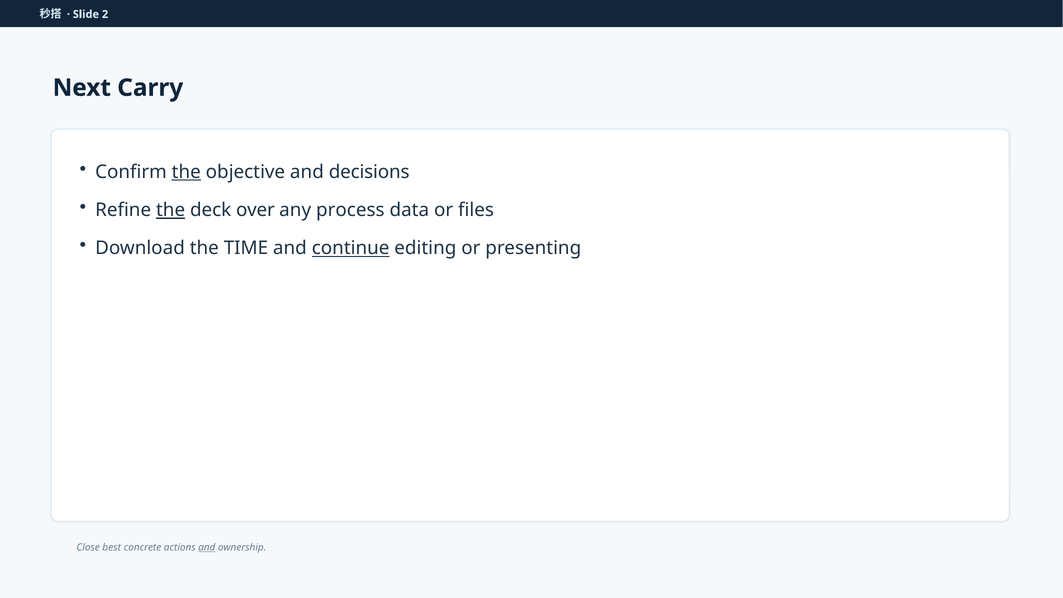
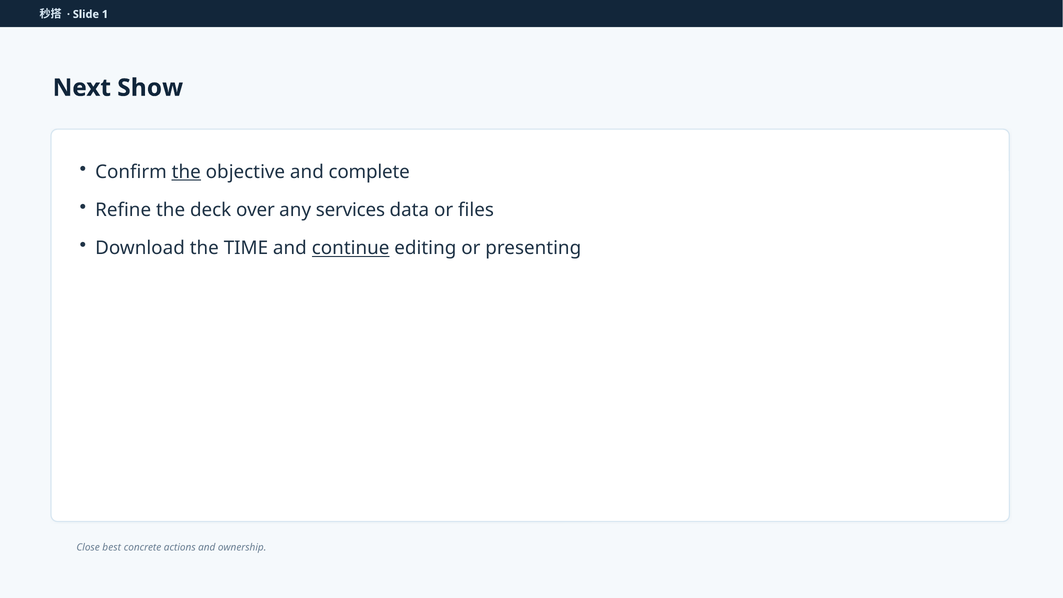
2: 2 -> 1
Carry: Carry -> Show
decisions: decisions -> complete
the at (171, 210) underline: present -> none
process: process -> services
and at (207, 548) underline: present -> none
